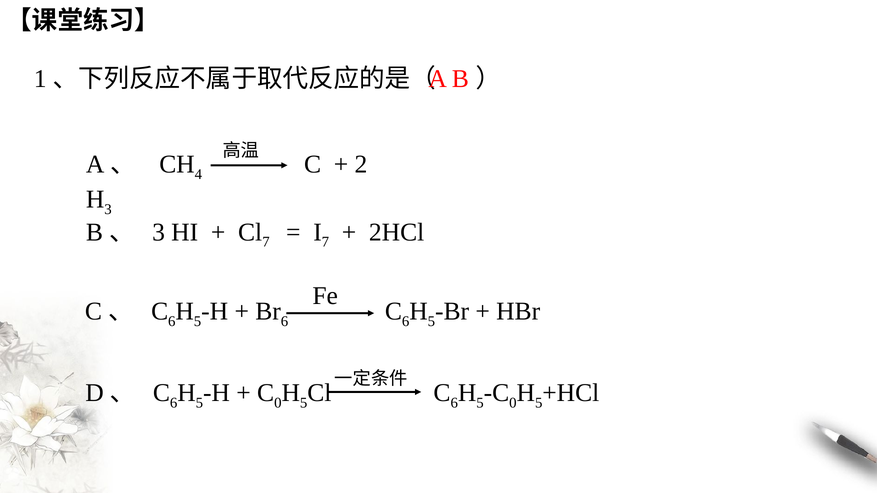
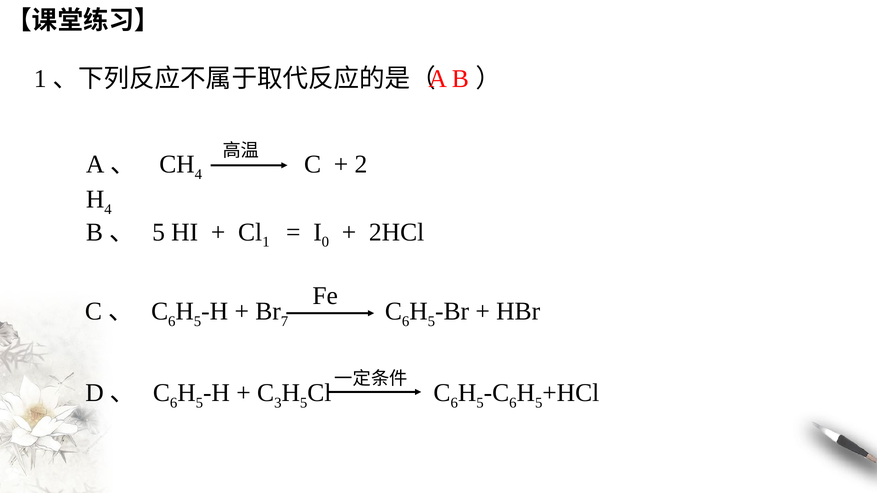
3 at (108, 210): 3 -> 4
3 at (159, 232): 3 -> 5
7 at (266, 242): 7 -> 1
7 at (325, 242): 7 -> 0
6 at (285, 321): 6 -> 7
0 at (278, 403): 0 -> 3
0 at (513, 403): 0 -> 6
